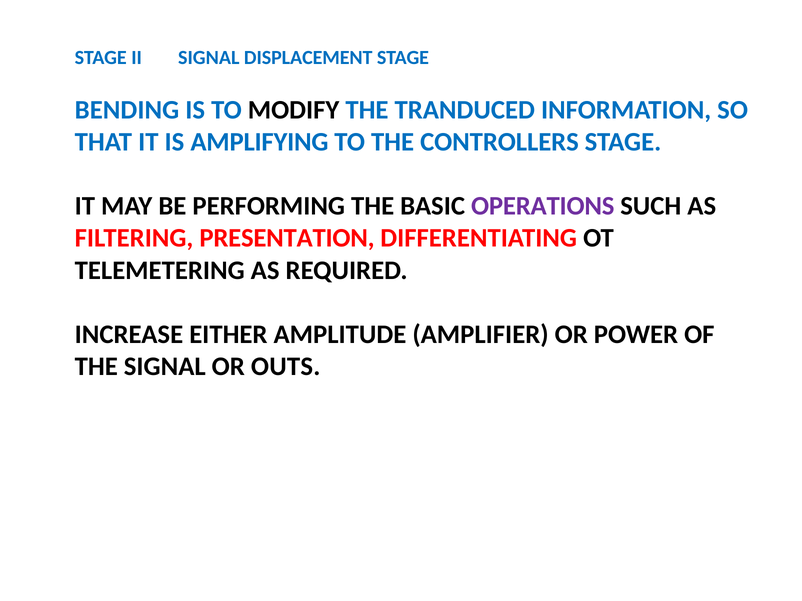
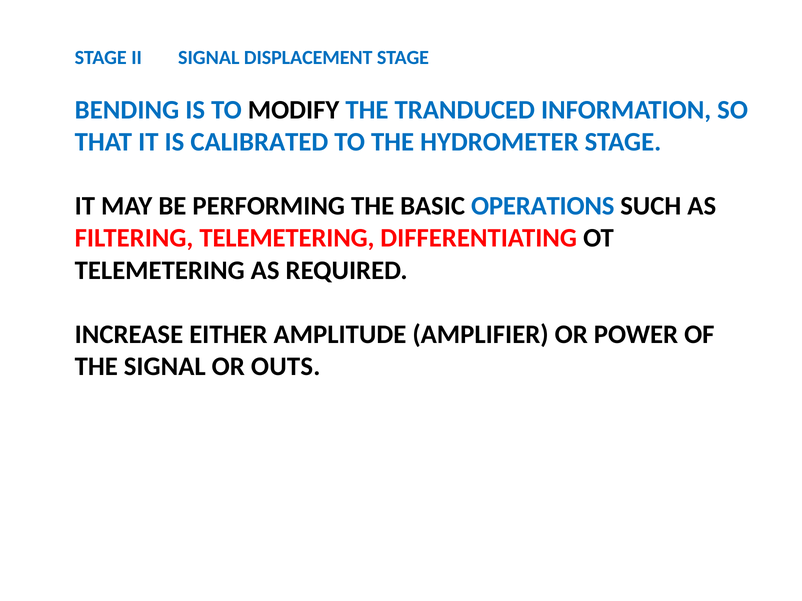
AMPLIFYING: AMPLIFYING -> CALIBRATED
CONTROLLERS: CONTROLLERS -> HYDROMETER
OPERATIONS colour: purple -> blue
FILTERING PRESENTATION: PRESENTATION -> TELEMETERING
